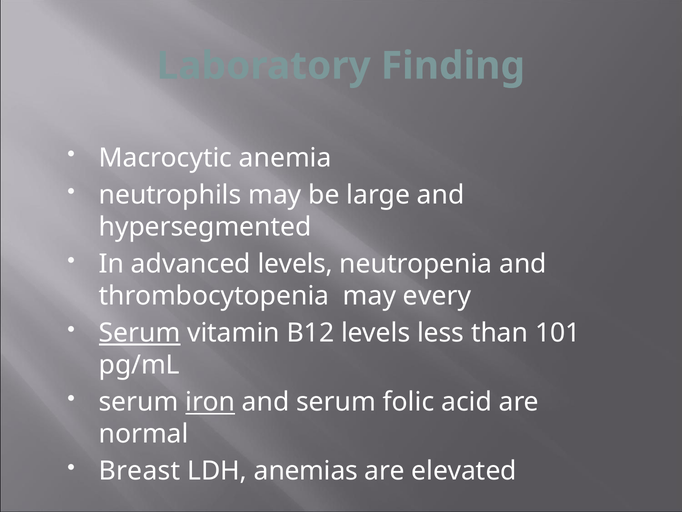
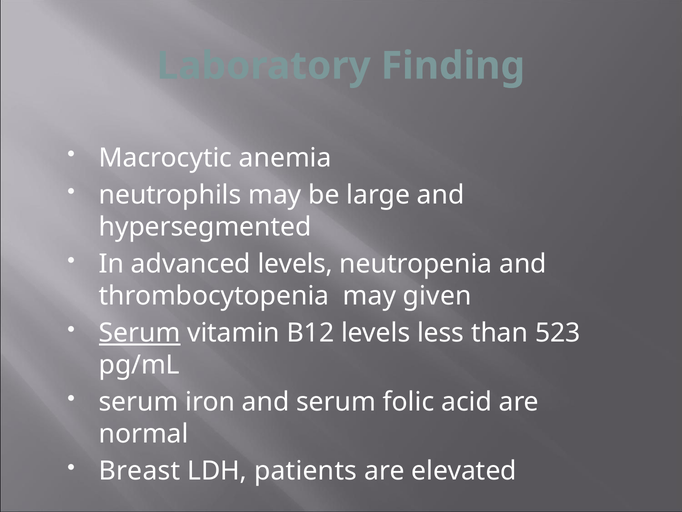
every: every -> given
101: 101 -> 523
iron underline: present -> none
anemias: anemias -> patients
